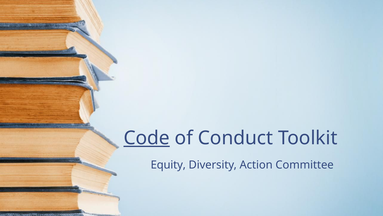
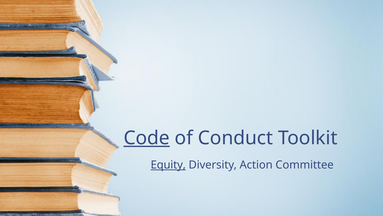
Equity underline: none -> present
